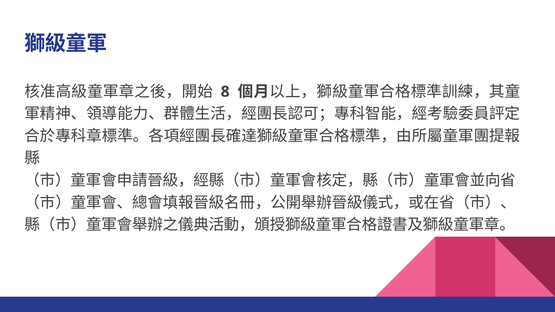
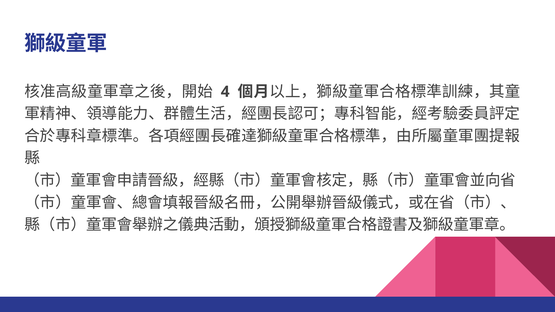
8: 8 -> 4
